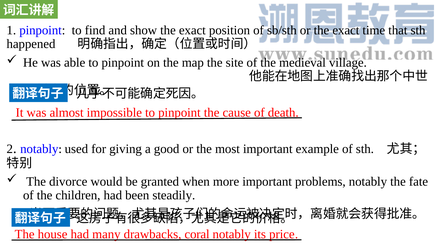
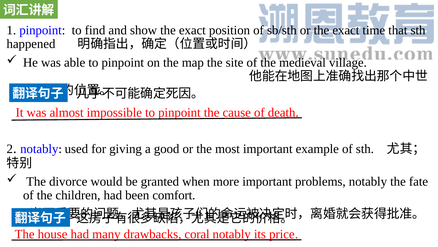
steadily: steadily -> comfort
